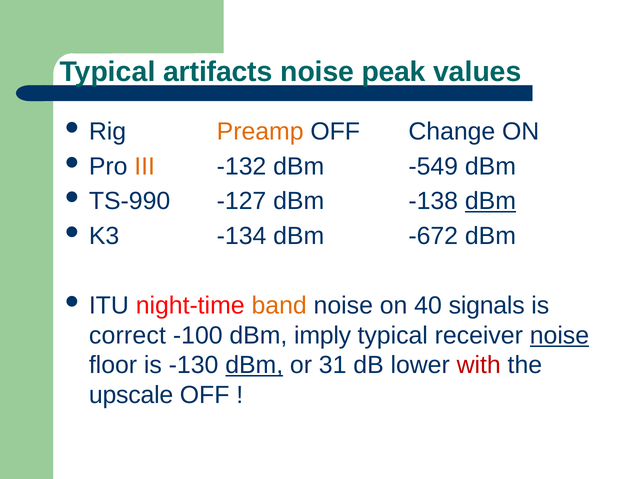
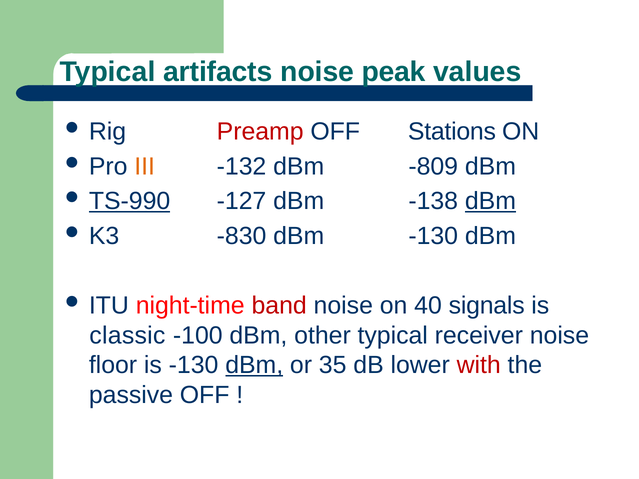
Preamp colour: orange -> red
Change: Change -> Stations
-549: -549 -> -809
TS-990 underline: none -> present
-134: -134 -> -830
dBm -672: -672 -> -130
band colour: orange -> red
correct: correct -> classic
imply: imply -> other
noise at (559, 336) underline: present -> none
31: 31 -> 35
upscale: upscale -> passive
